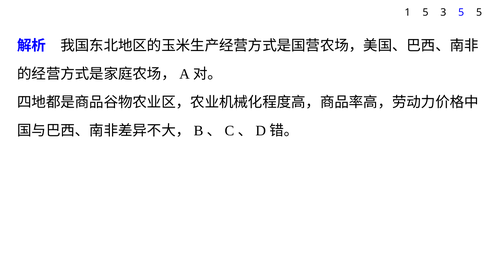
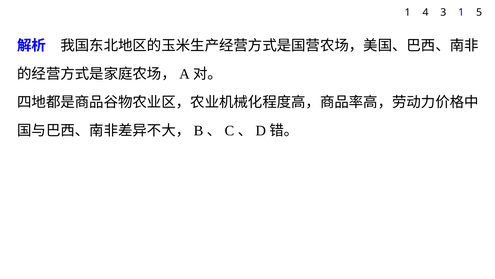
1 5: 5 -> 4
3 5: 5 -> 1
